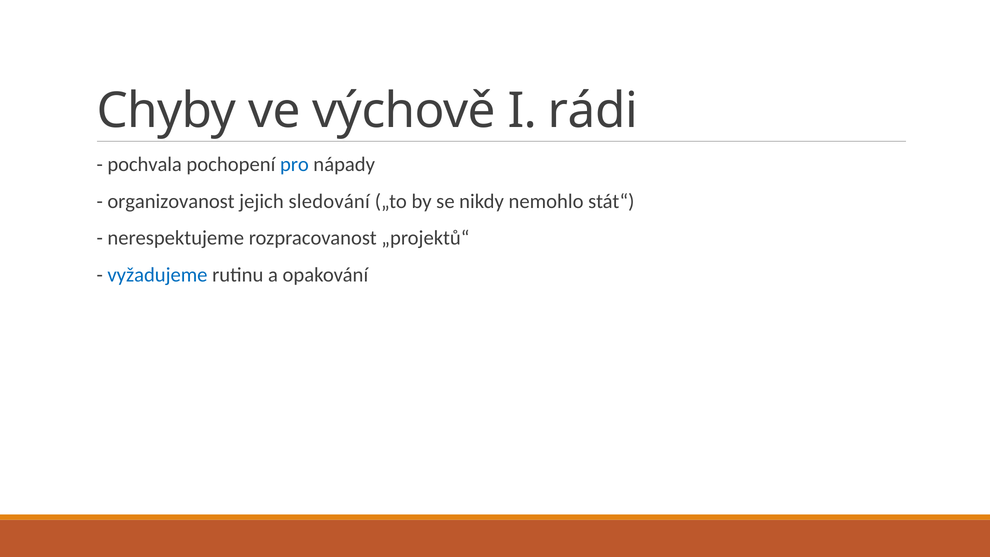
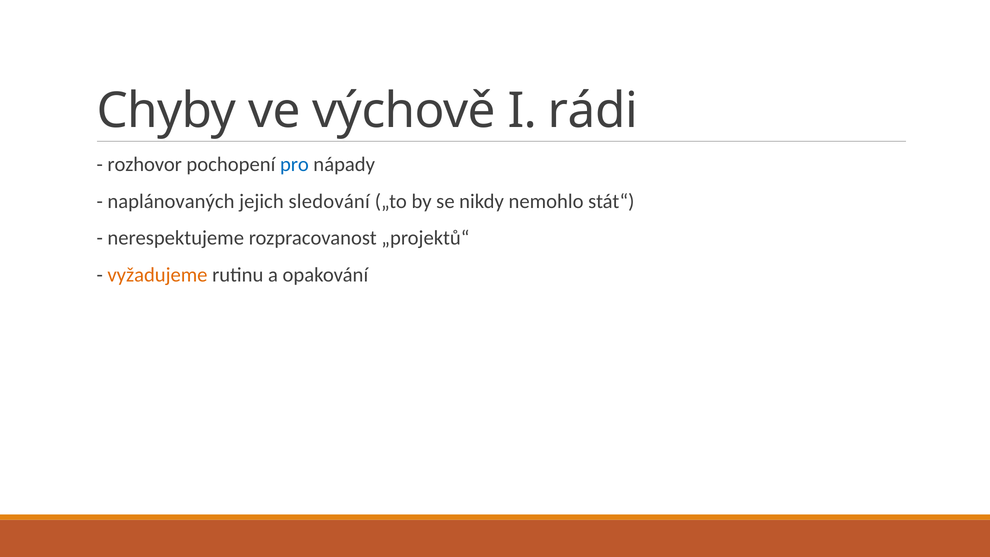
pochvala: pochvala -> rozhovor
organizovanost: organizovanost -> naplánovaných
vyžadujeme colour: blue -> orange
